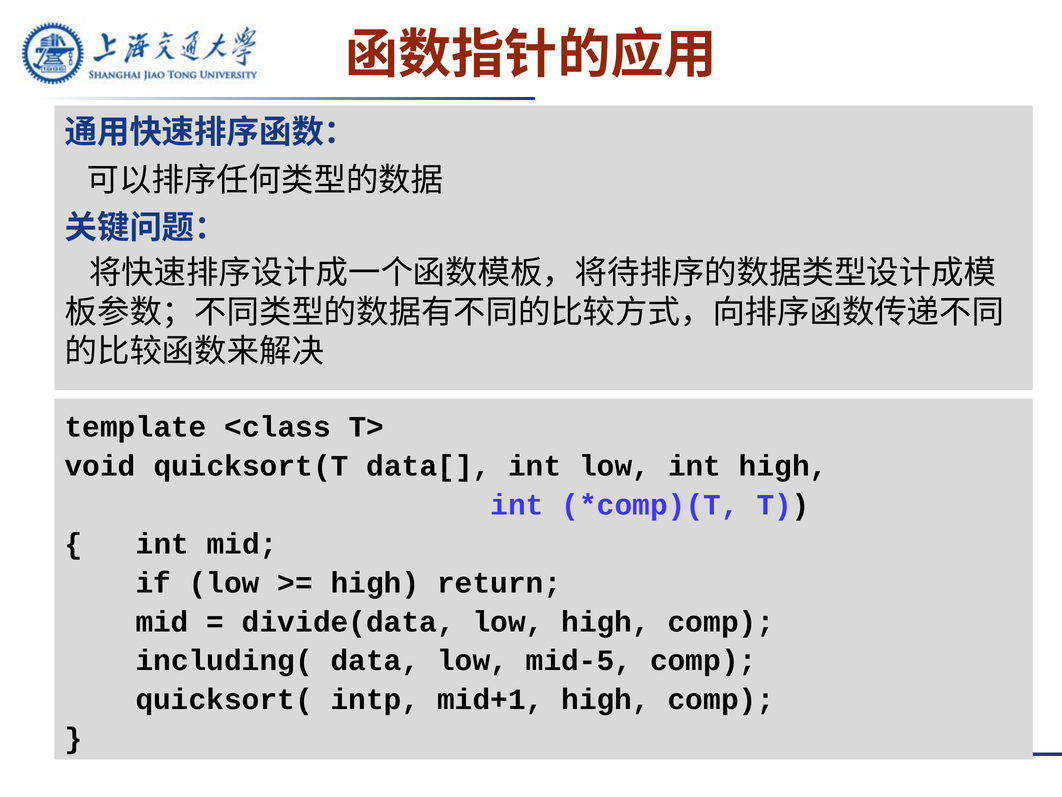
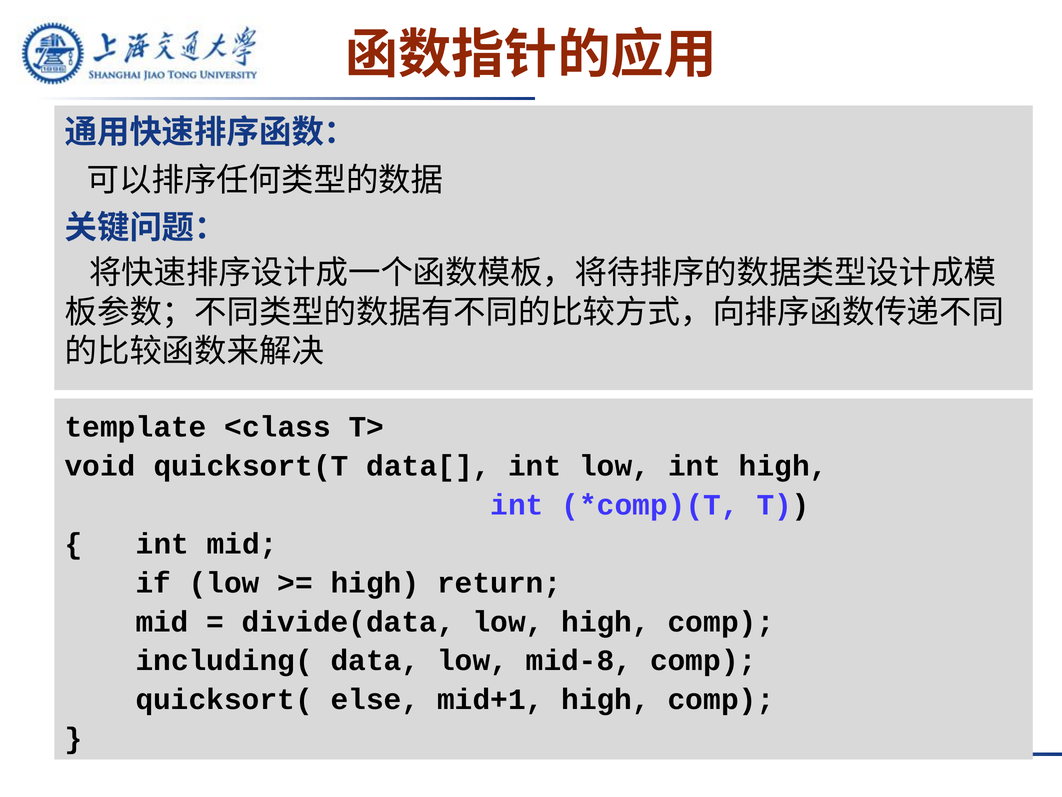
mid-5: mid-5 -> mid-8
intp: intp -> else
